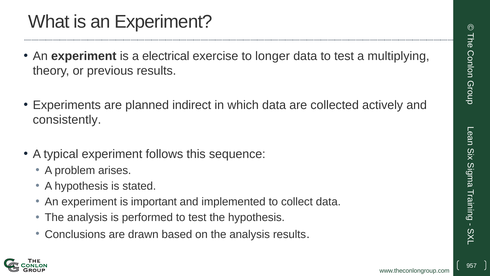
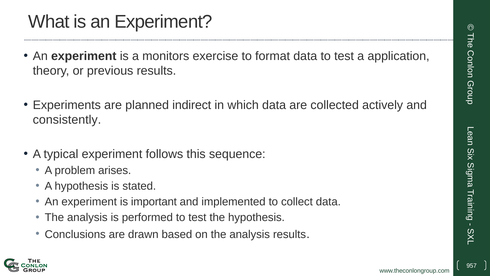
electrical: electrical -> monitors
longer: longer -> format
multiplying: multiplying -> application
